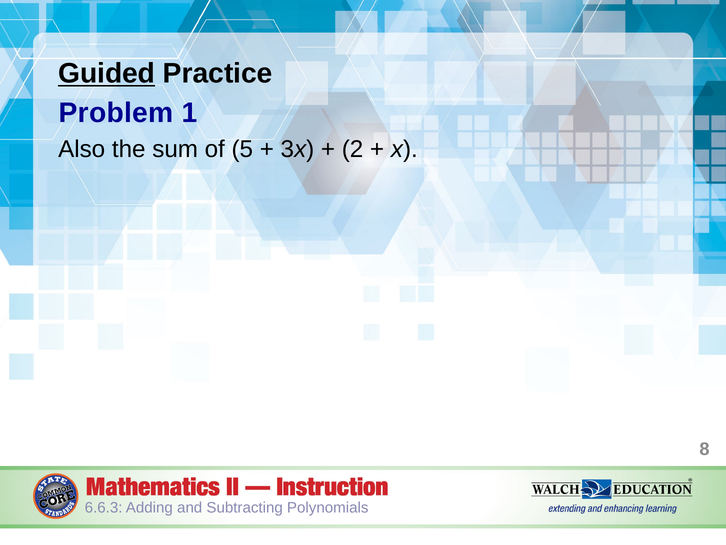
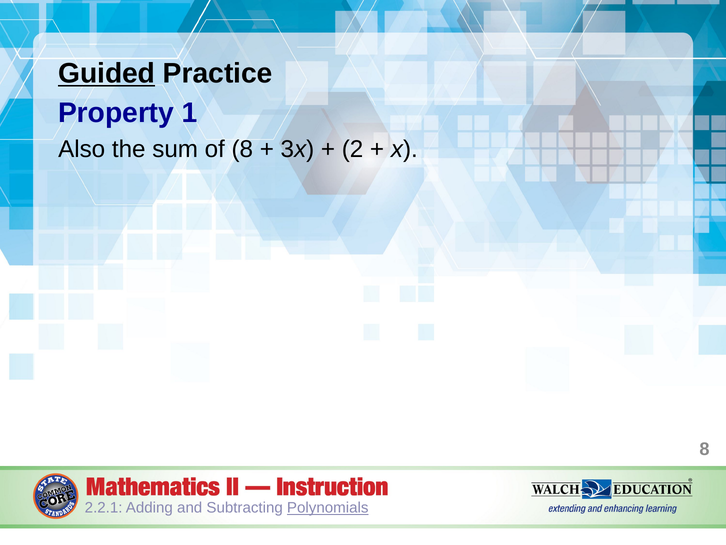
Problem: Problem -> Property
of 5: 5 -> 8
6.6.3: 6.6.3 -> 2.2.1
Polynomials underline: none -> present
